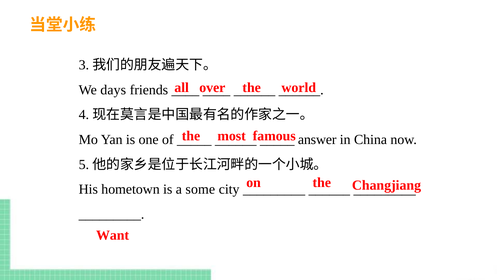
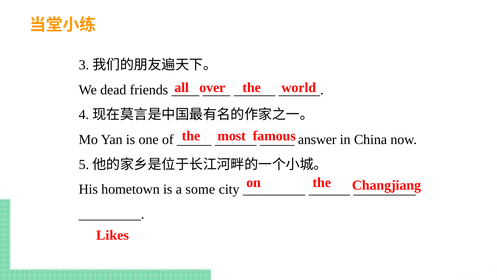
days: days -> dead
Want: Want -> Likes
